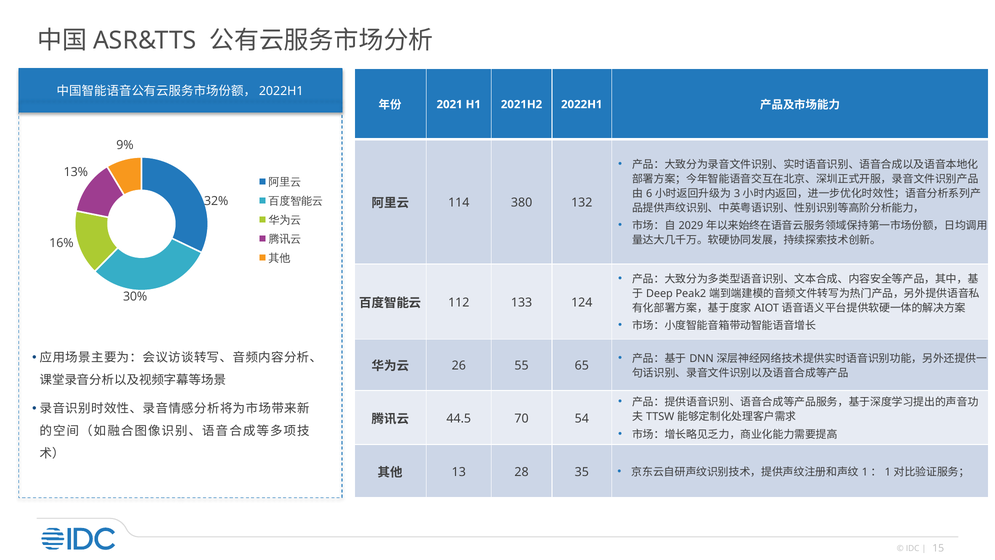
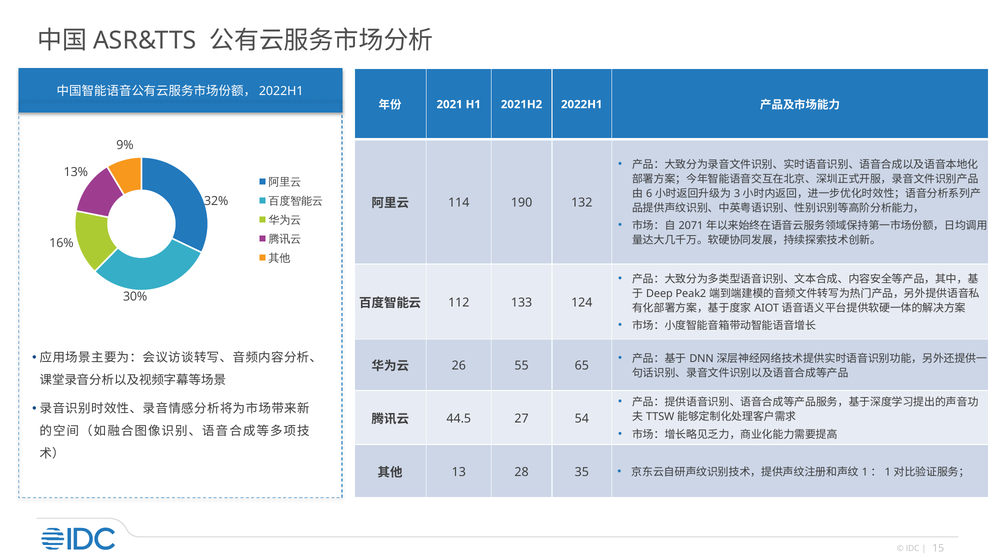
380: 380 -> 190
2029: 2029 -> 2071
70: 70 -> 27
